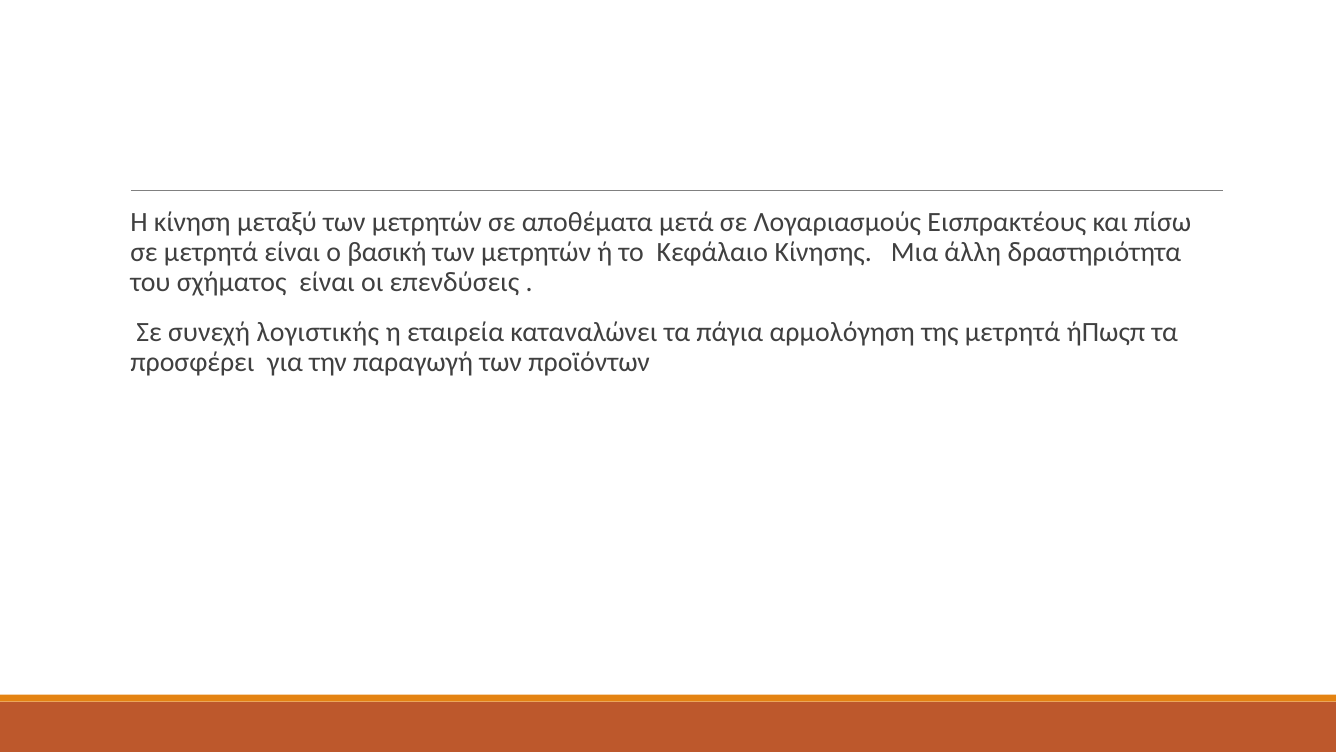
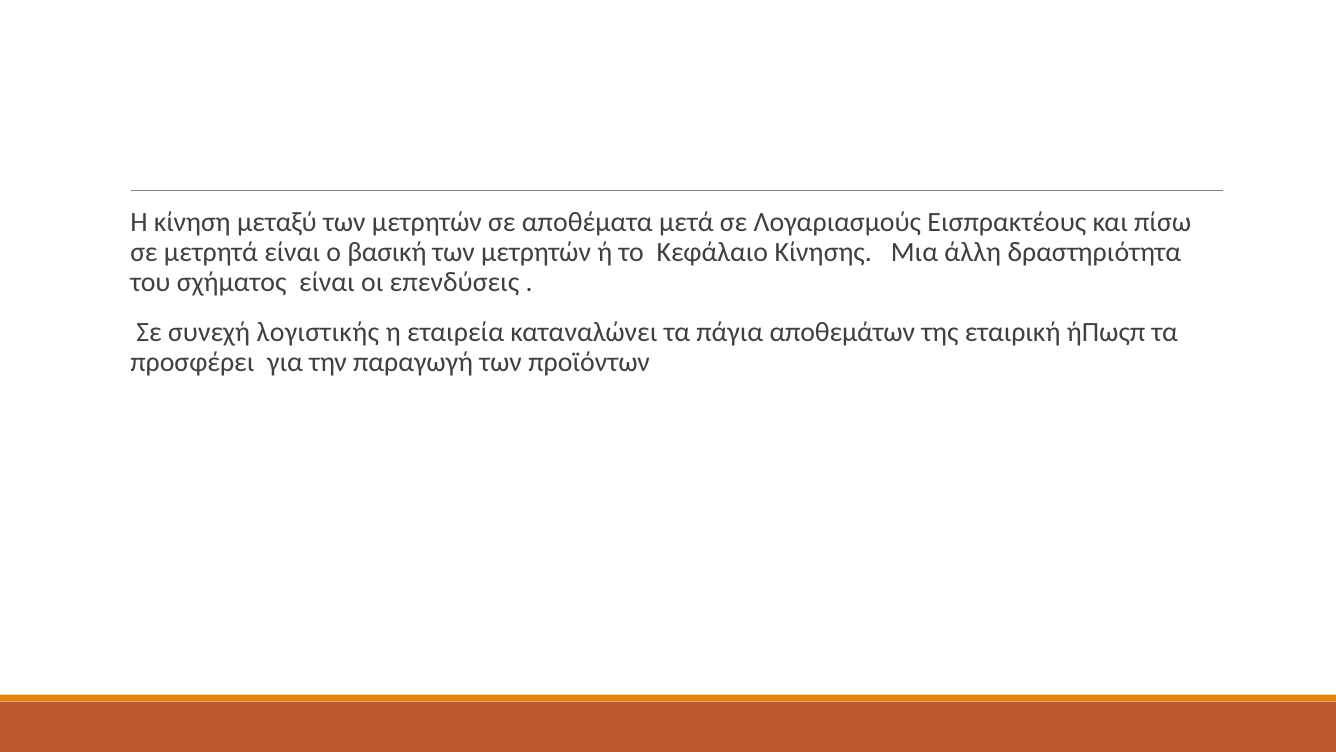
αρμολόγηση: αρμολόγηση -> αποθεμάτων
της μετρητά: μετρητά -> εταιρική
